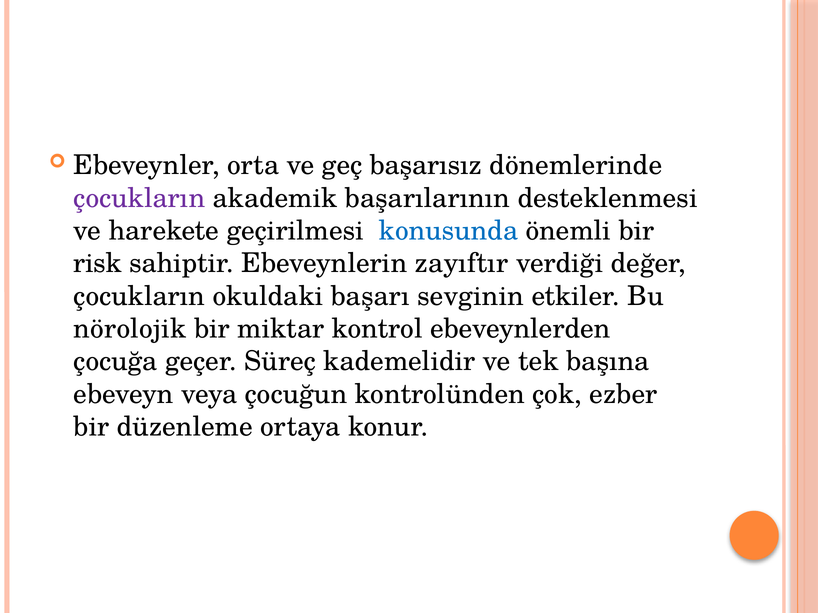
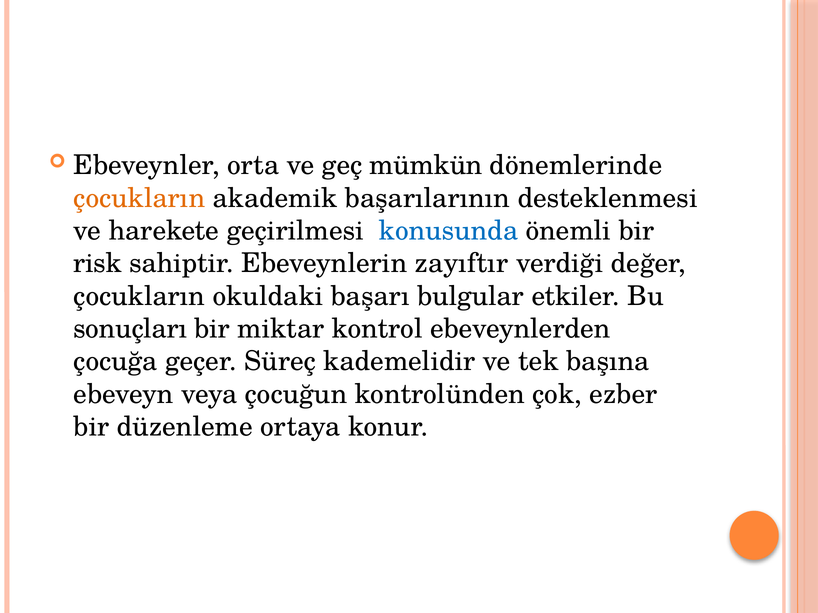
başarısız: başarısız -> mümkün
çocukların at (139, 198) colour: purple -> orange
sevginin: sevginin -> bulgular
nörolojik: nörolojik -> sonuçları
